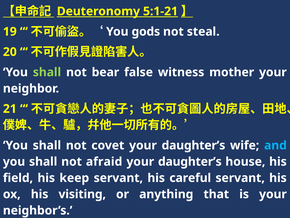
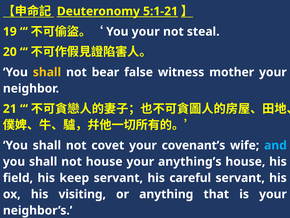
You gods: gods -> your
shall at (47, 72) colour: light green -> yellow
covet your daughter’s: daughter’s -> covenant’s
not afraid: afraid -> house
daughter’s at (190, 161): daughter’s -> anything’s
